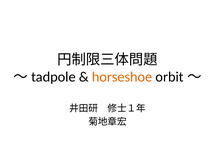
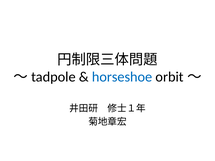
horseshoe colour: orange -> blue
